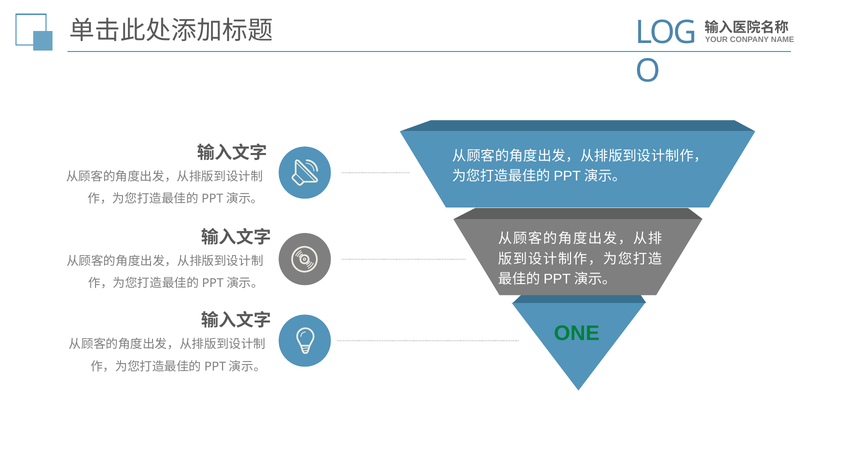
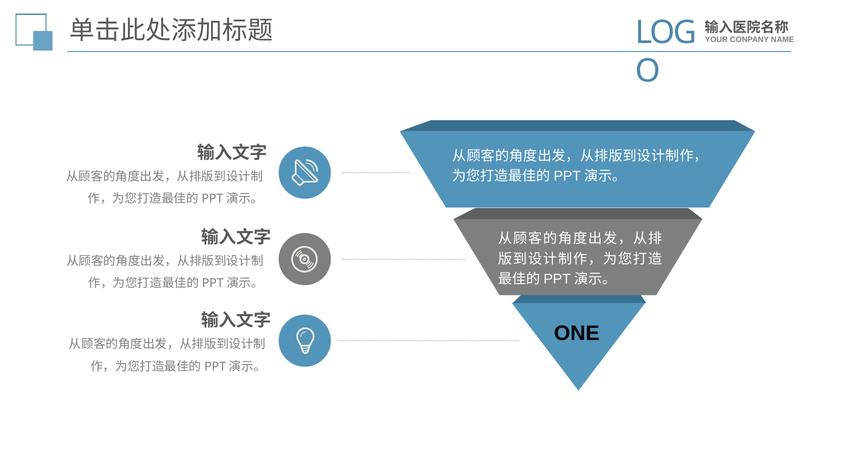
ONE colour: green -> black
